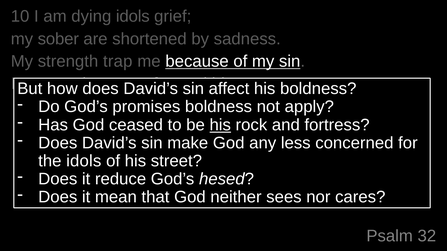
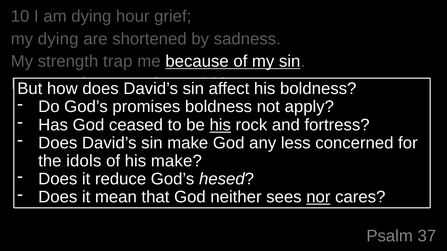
dying idols: idols -> hour
my sober: sober -> dying
his street: street -> make
nor underline: none -> present
32: 32 -> 37
